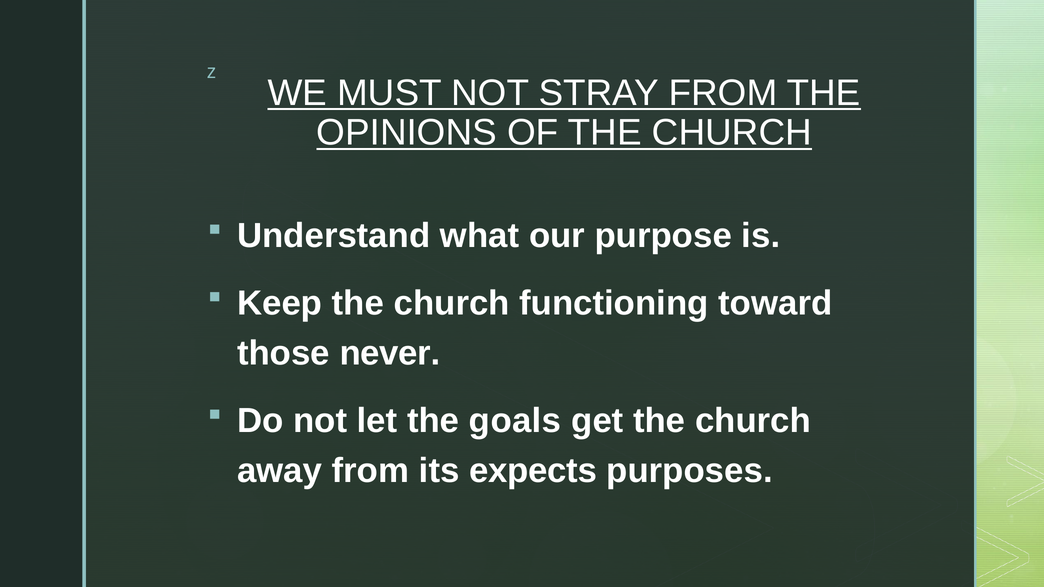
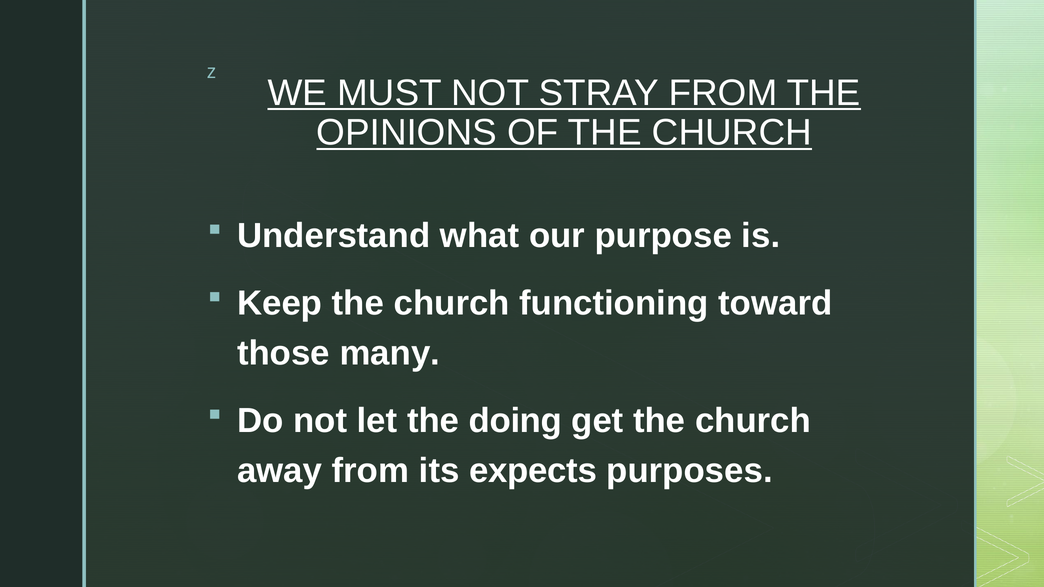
never: never -> many
goals: goals -> doing
